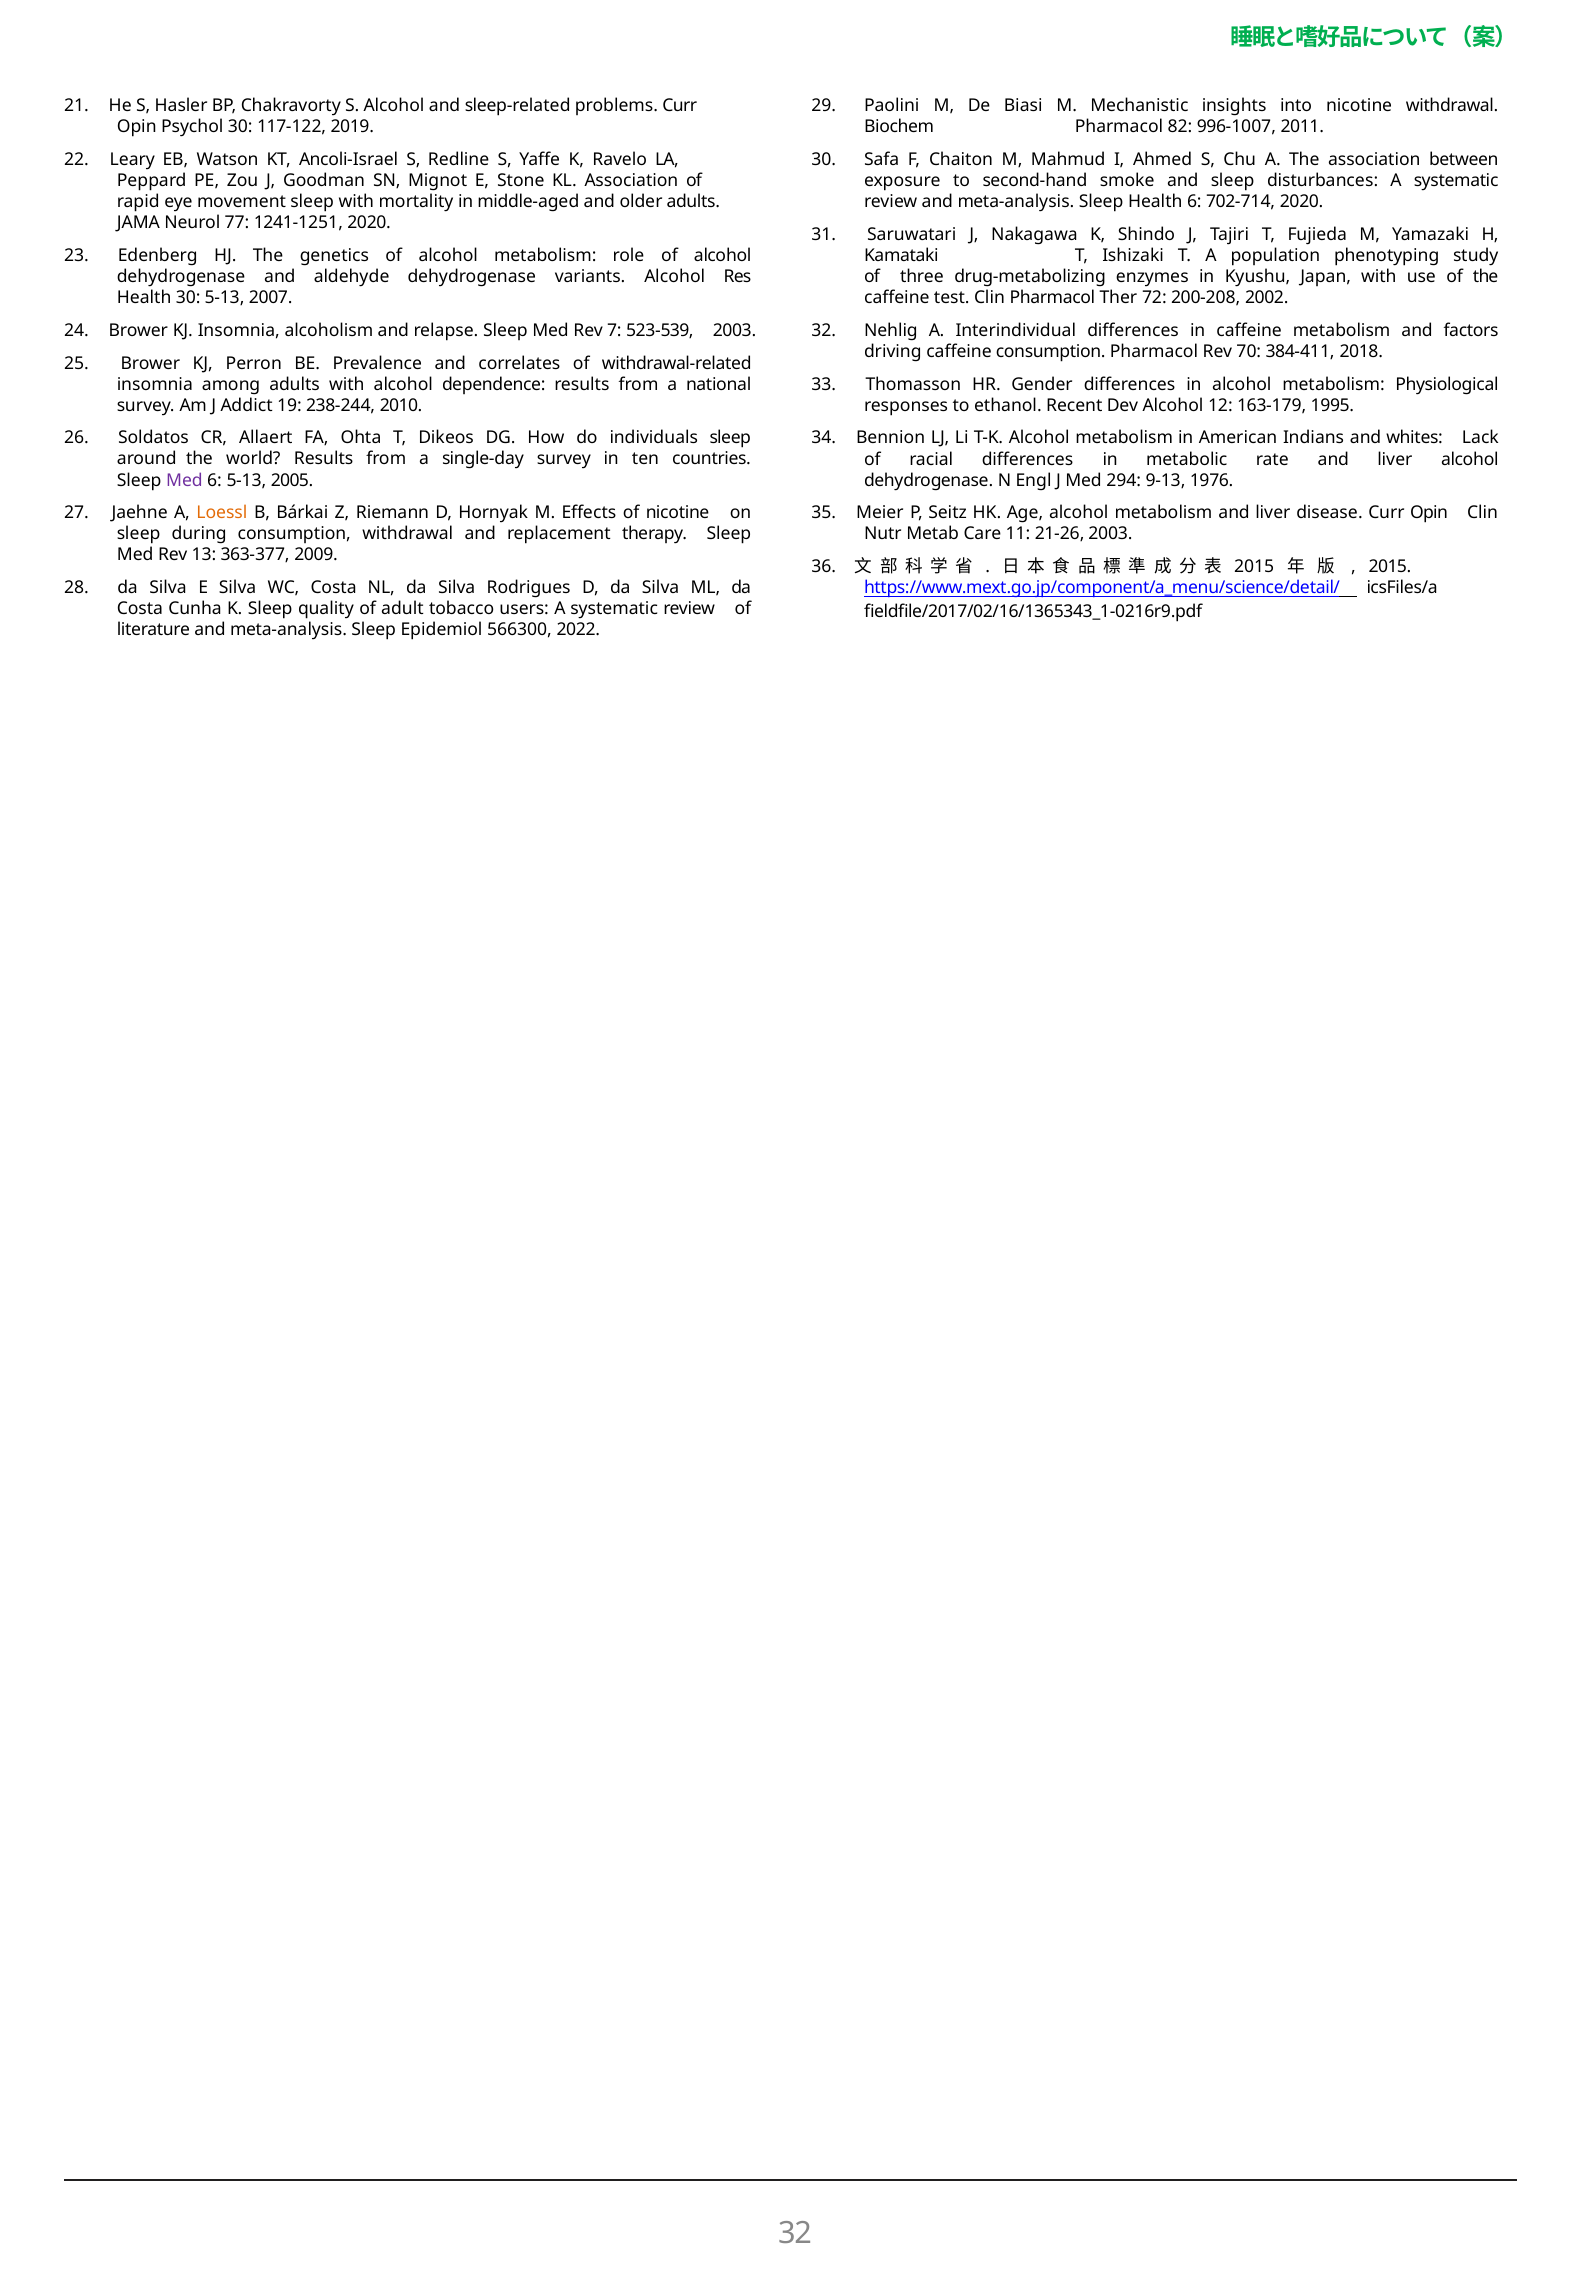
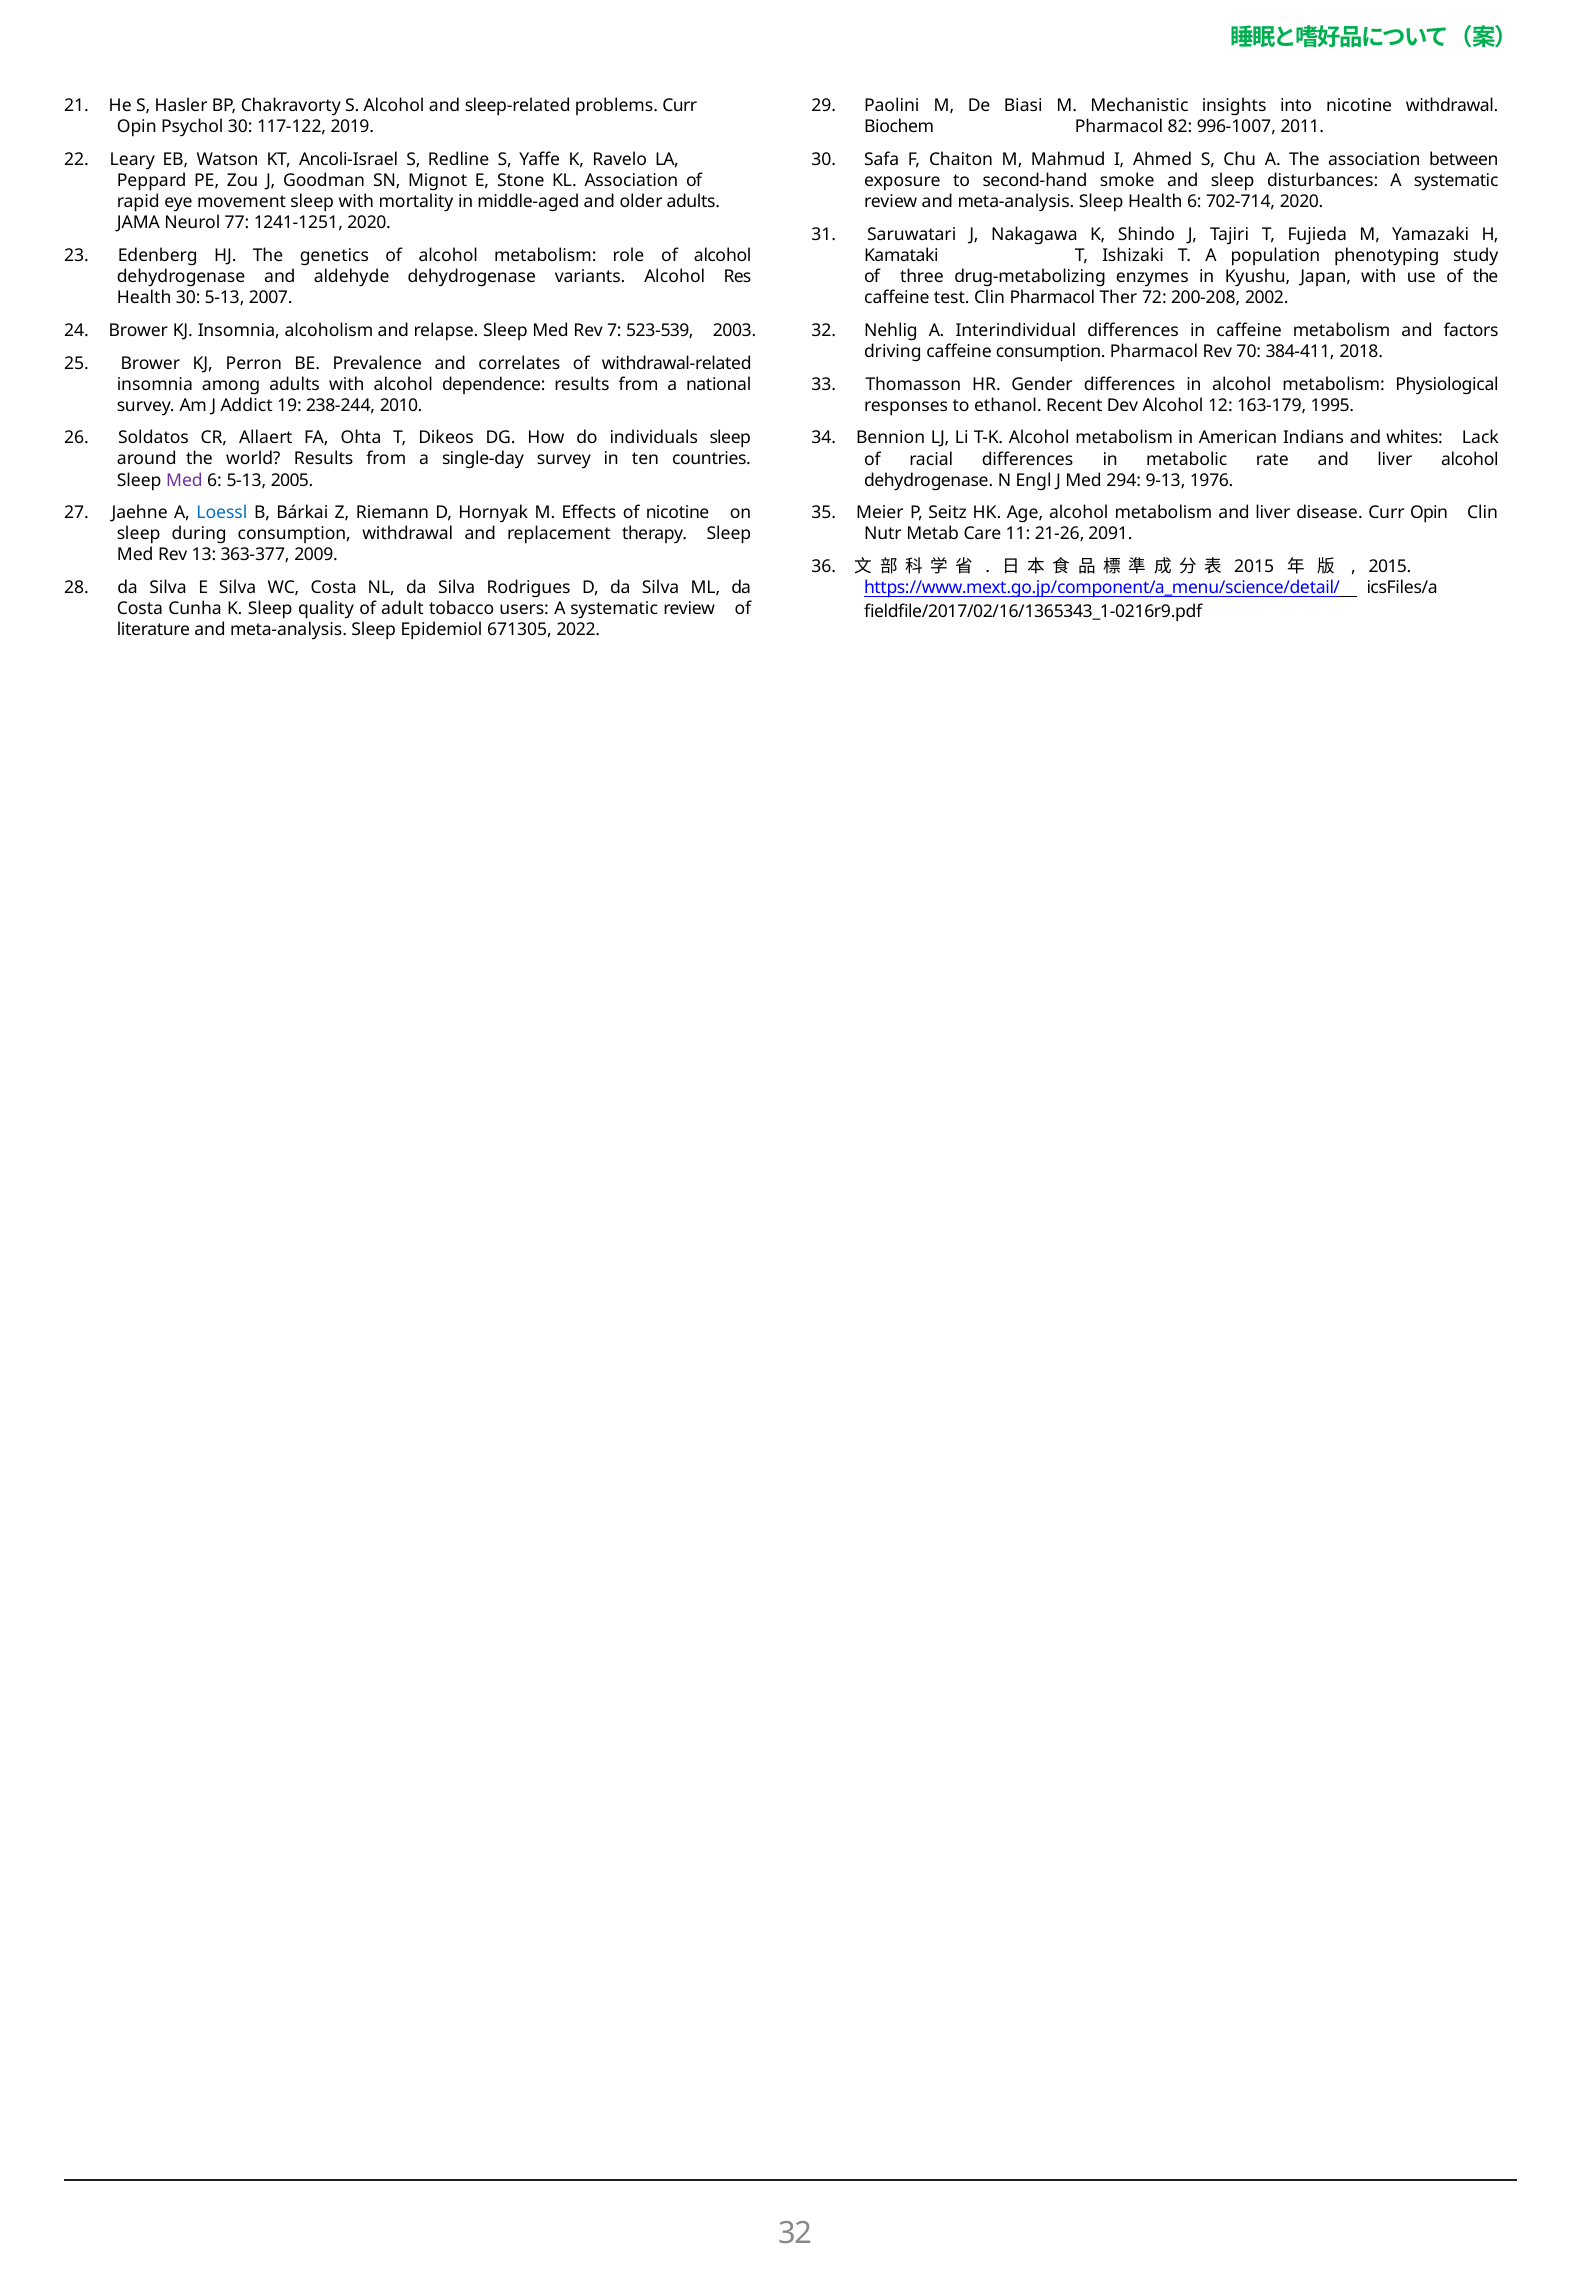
Loessl colour: orange -> blue
21-26 2003: 2003 -> 2091
566300: 566300 -> 671305
